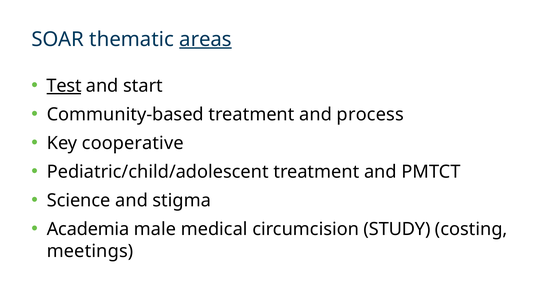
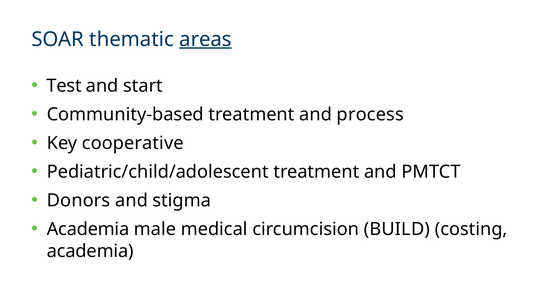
Test underline: present -> none
Science: Science -> Donors
STUDY: STUDY -> BUILD
meetings at (90, 251): meetings -> academia
